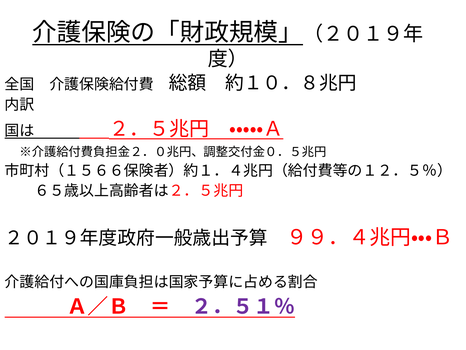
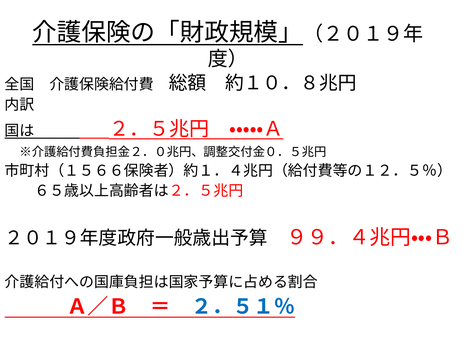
２．５１％ colour: purple -> blue
